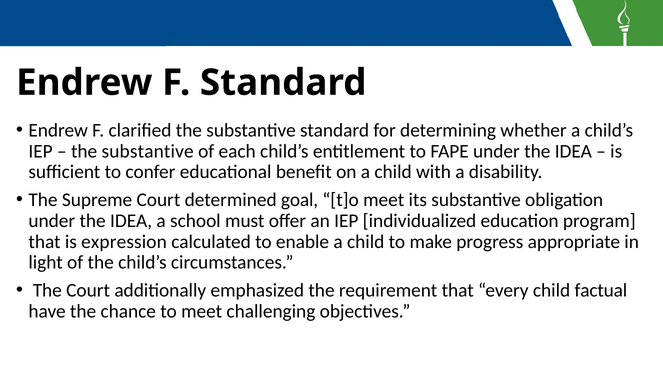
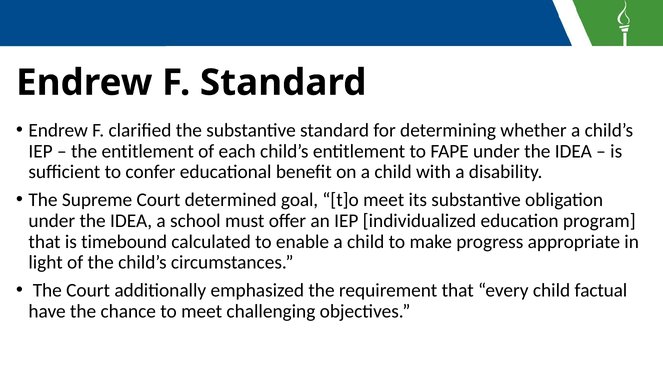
substantive at (148, 151): substantive -> entitlement
expression: expression -> timebound
